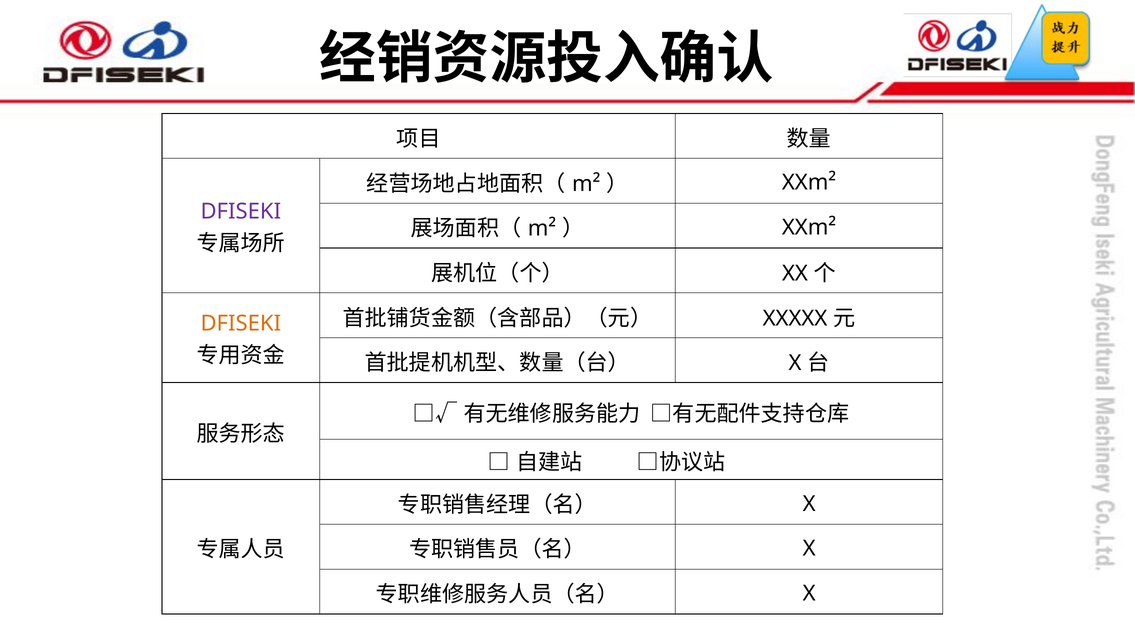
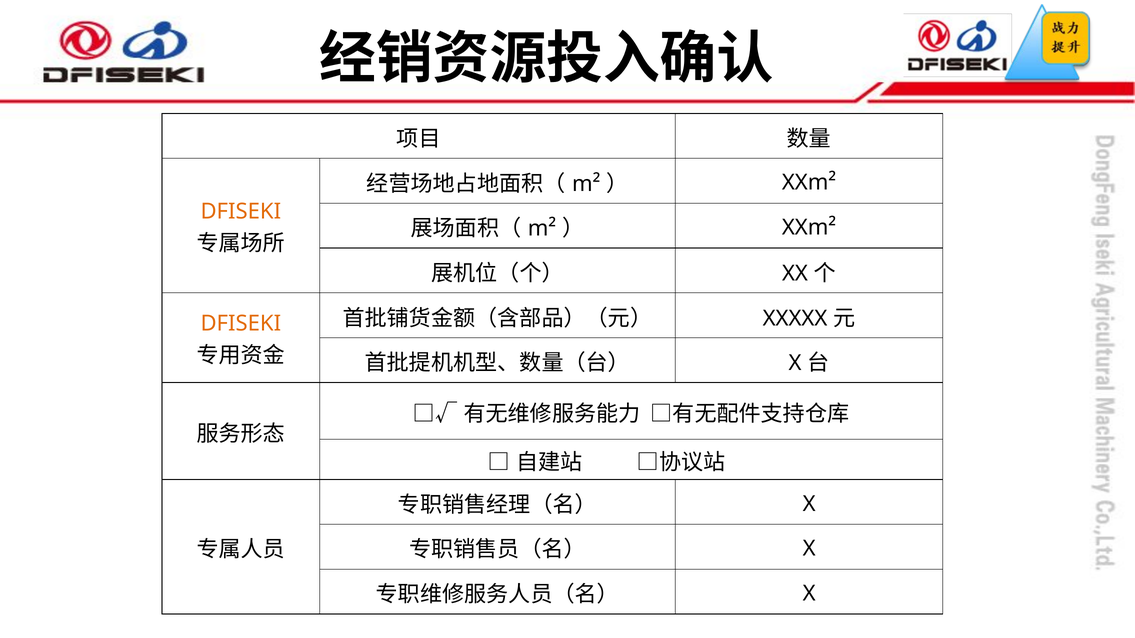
DFISEKI at (241, 212) colour: purple -> orange
